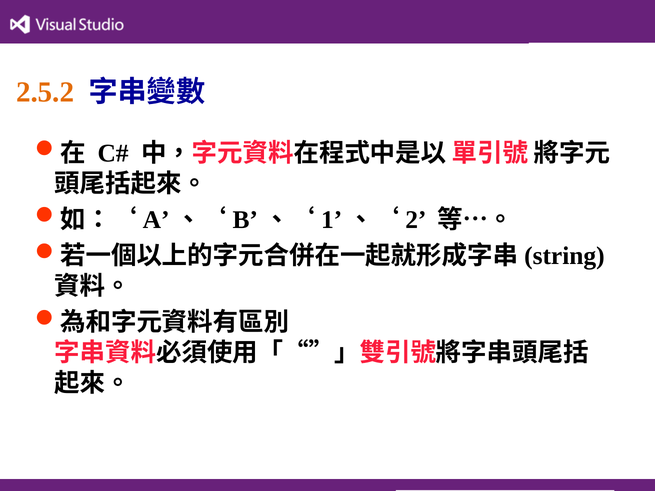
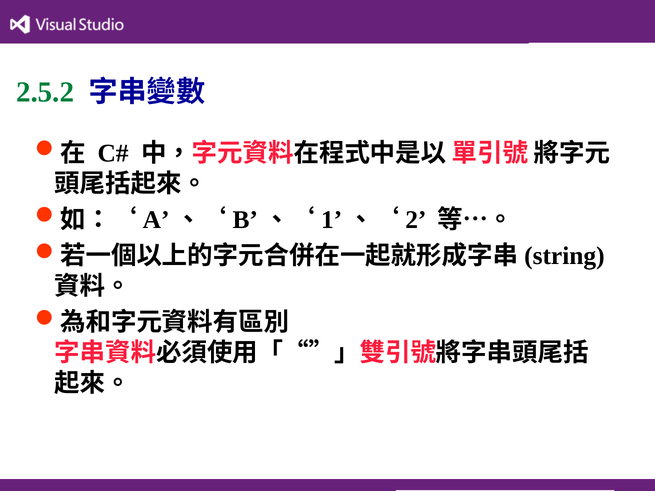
2.5.2 colour: orange -> green
